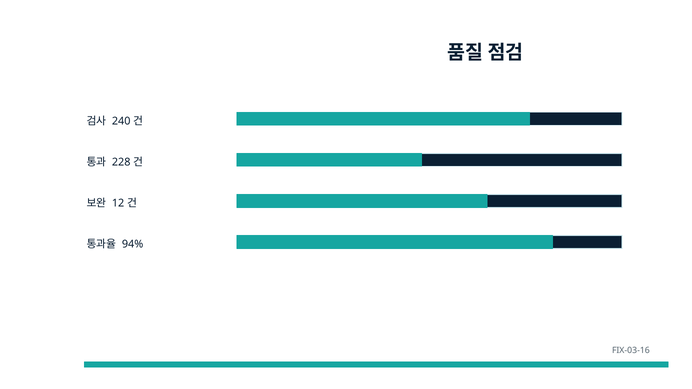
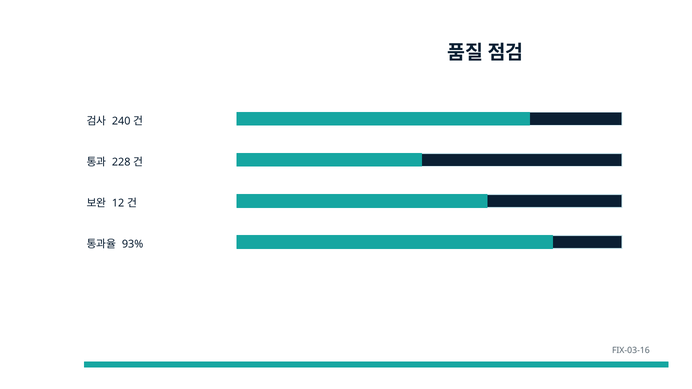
94%: 94% -> 93%
